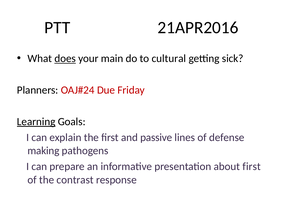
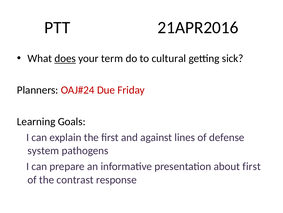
main: main -> term
Learning underline: present -> none
passive: passive -> against
making: making -> system
